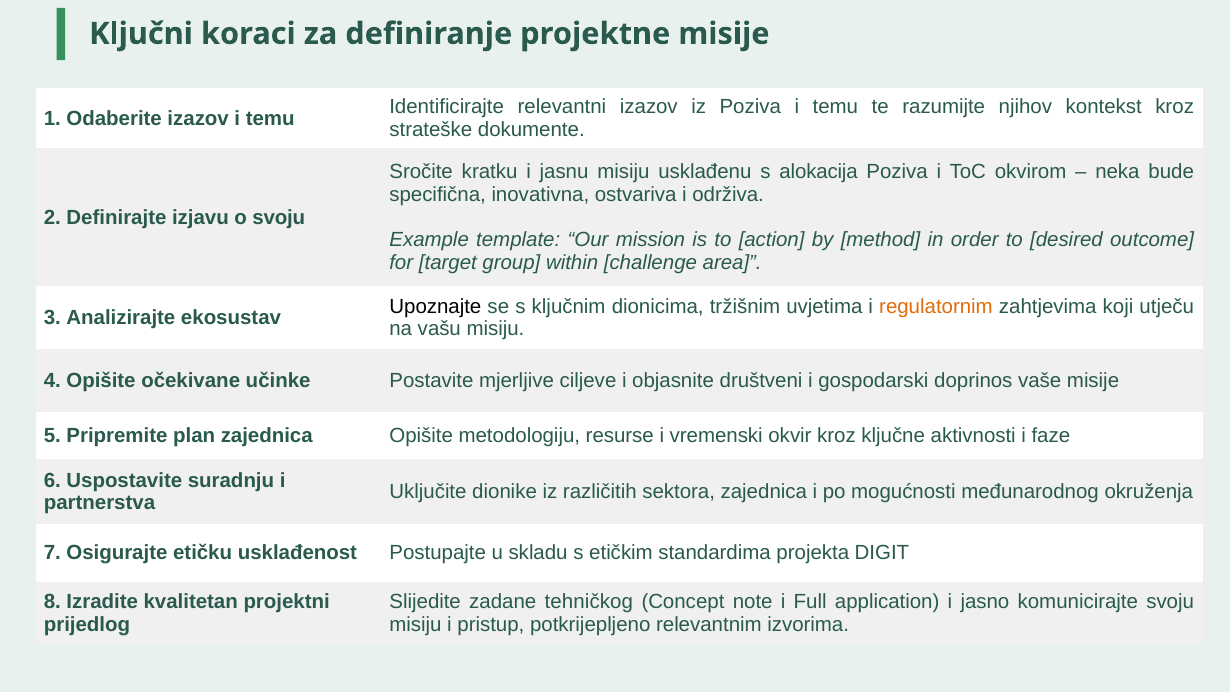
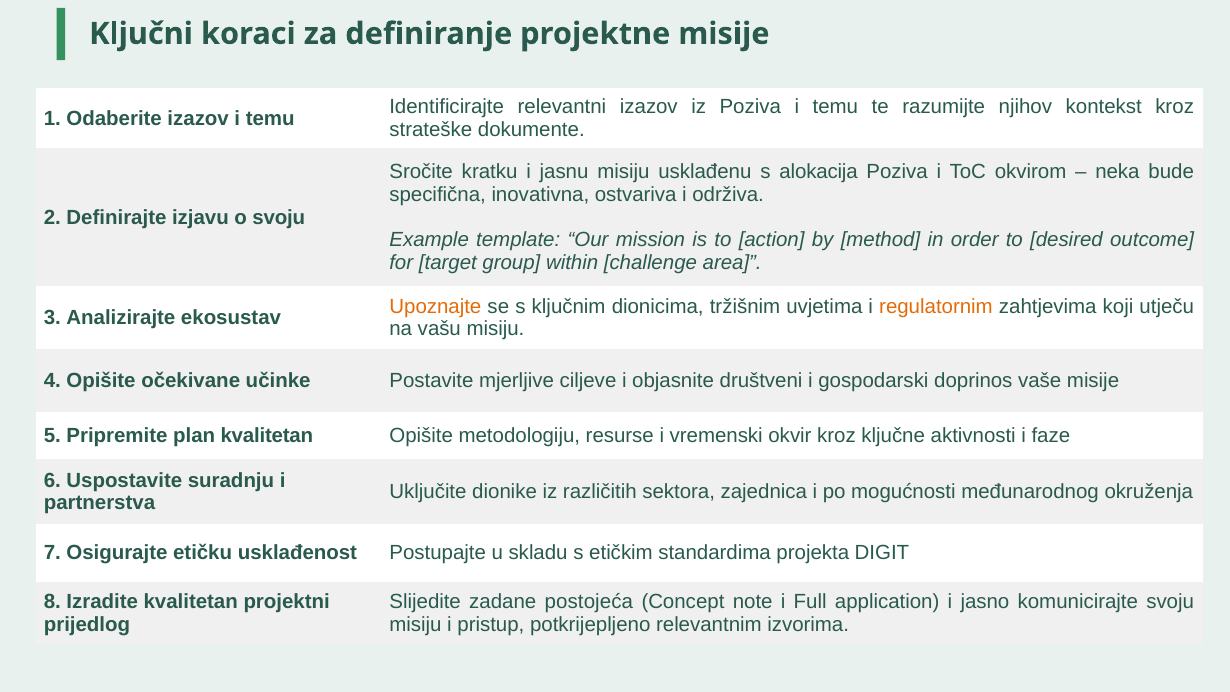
Upoznajte colour: black -> orange
plan zajednica: zajednica -> kvalitetan
tehničkog: tehničkog -> postojeća
